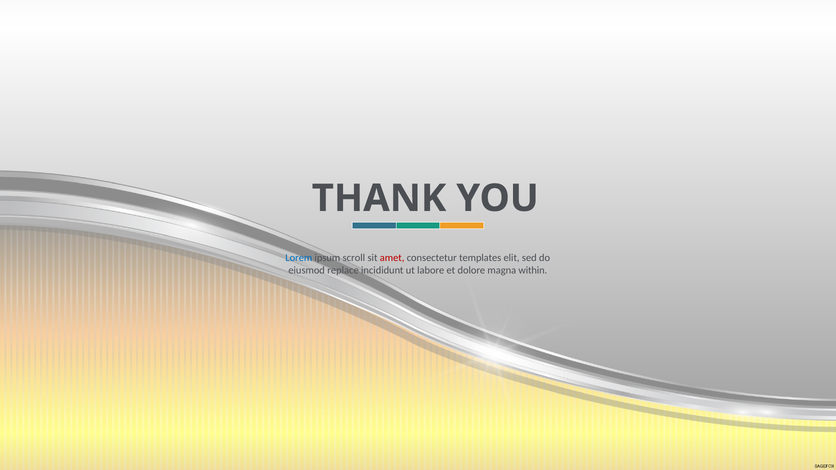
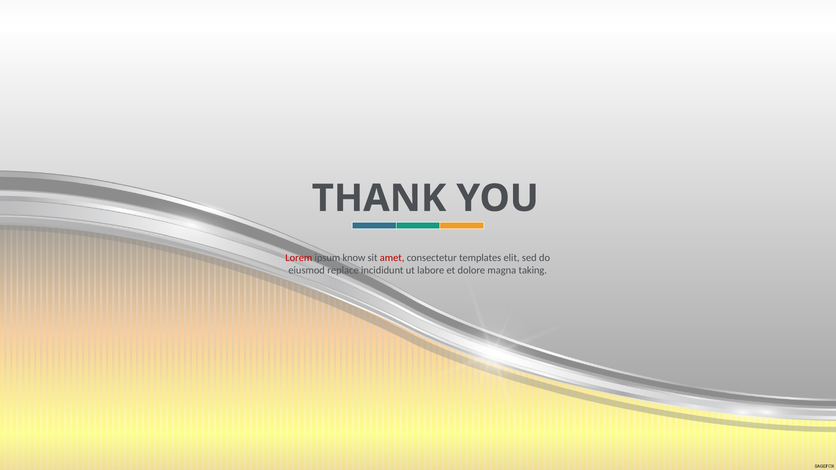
Lorem colour: blue -> red
scroll: scroll -> know
within: within -> taking
